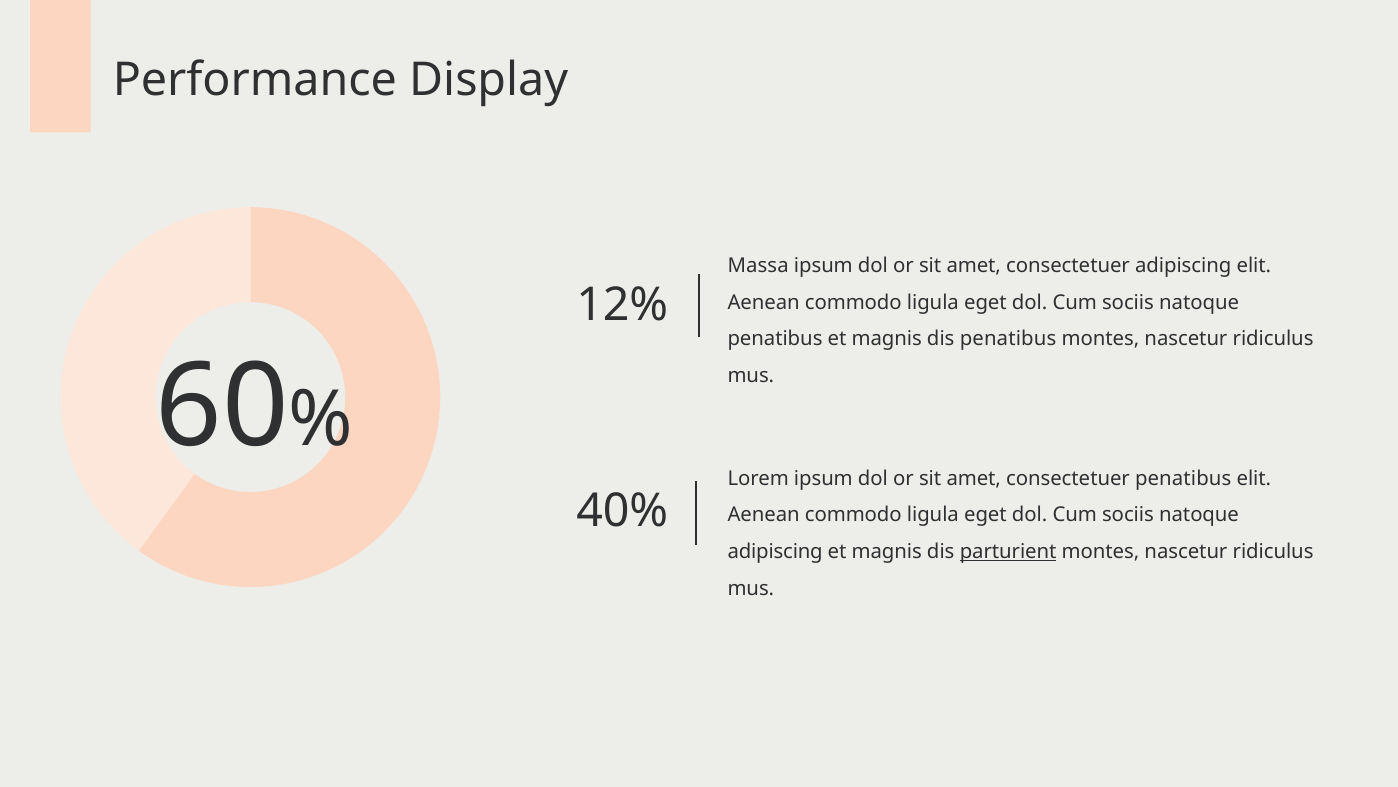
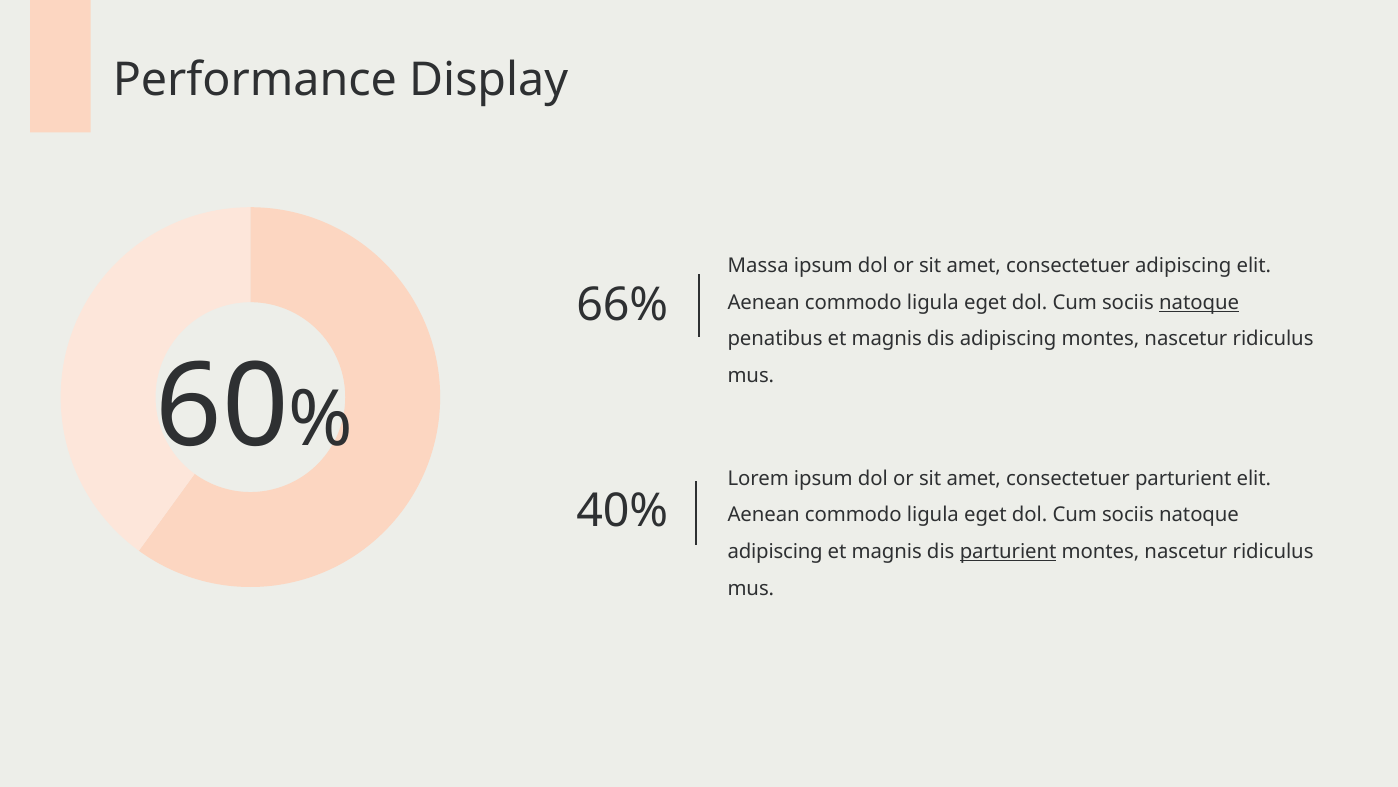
12%: 12% -> 66%
natoque at (1199, 302) underline: none -> present
dis penatibus: penatibus -> adipiscing
consectetuer penatibus: penatibus -> parturient
